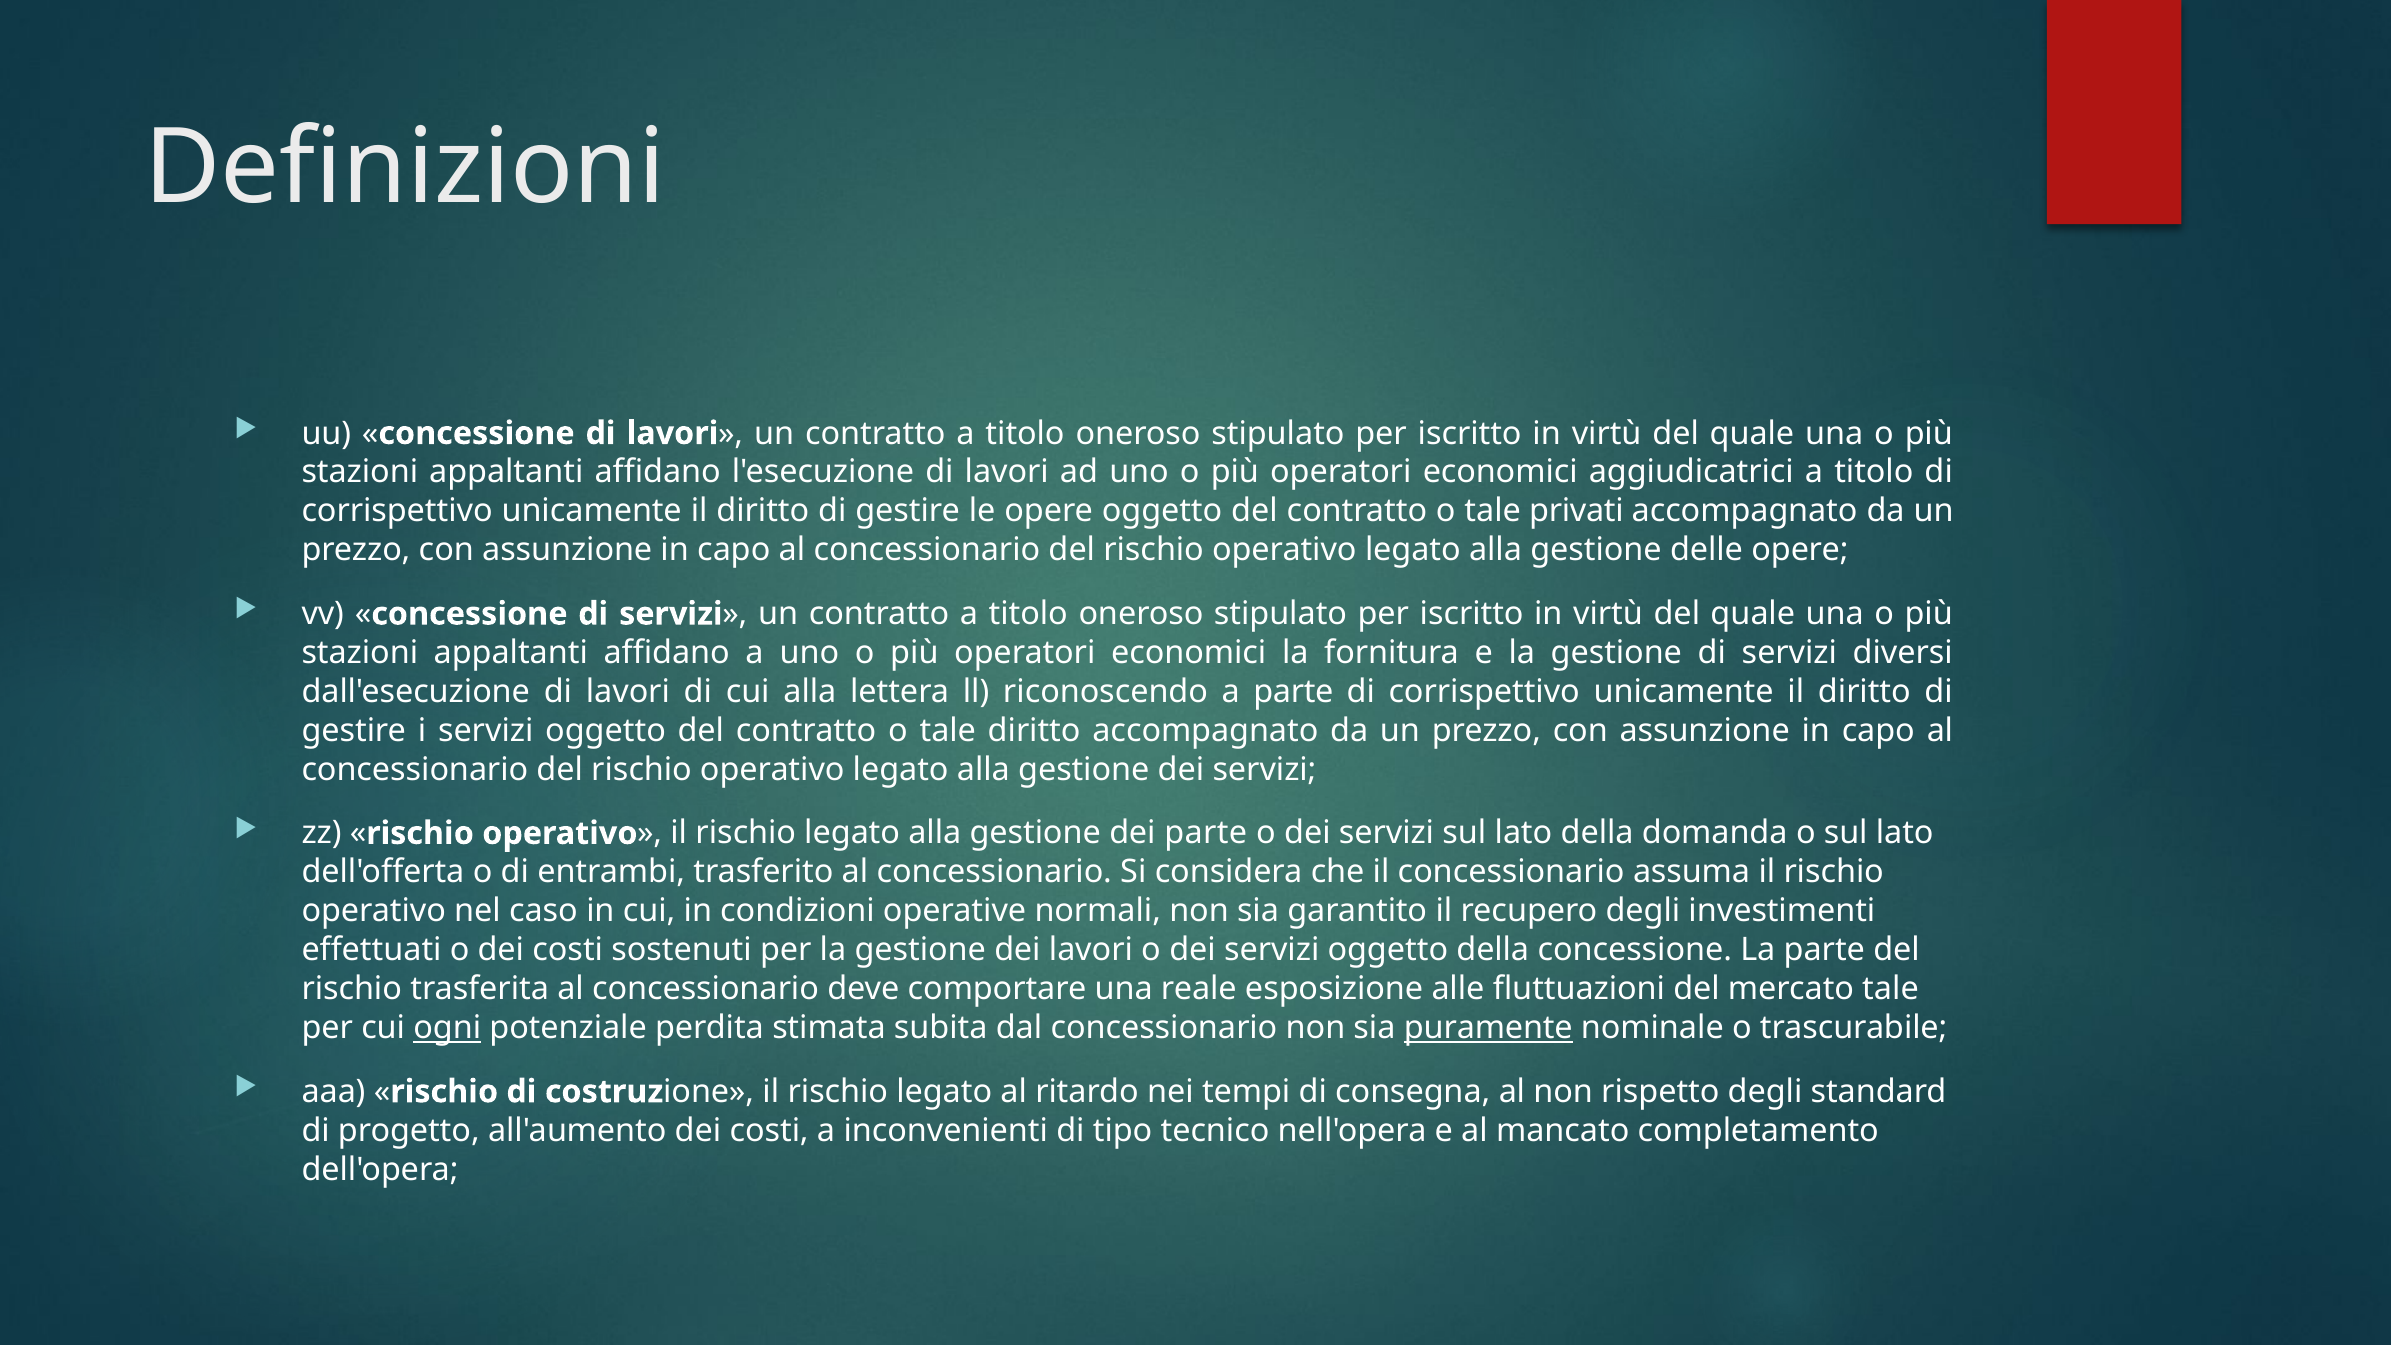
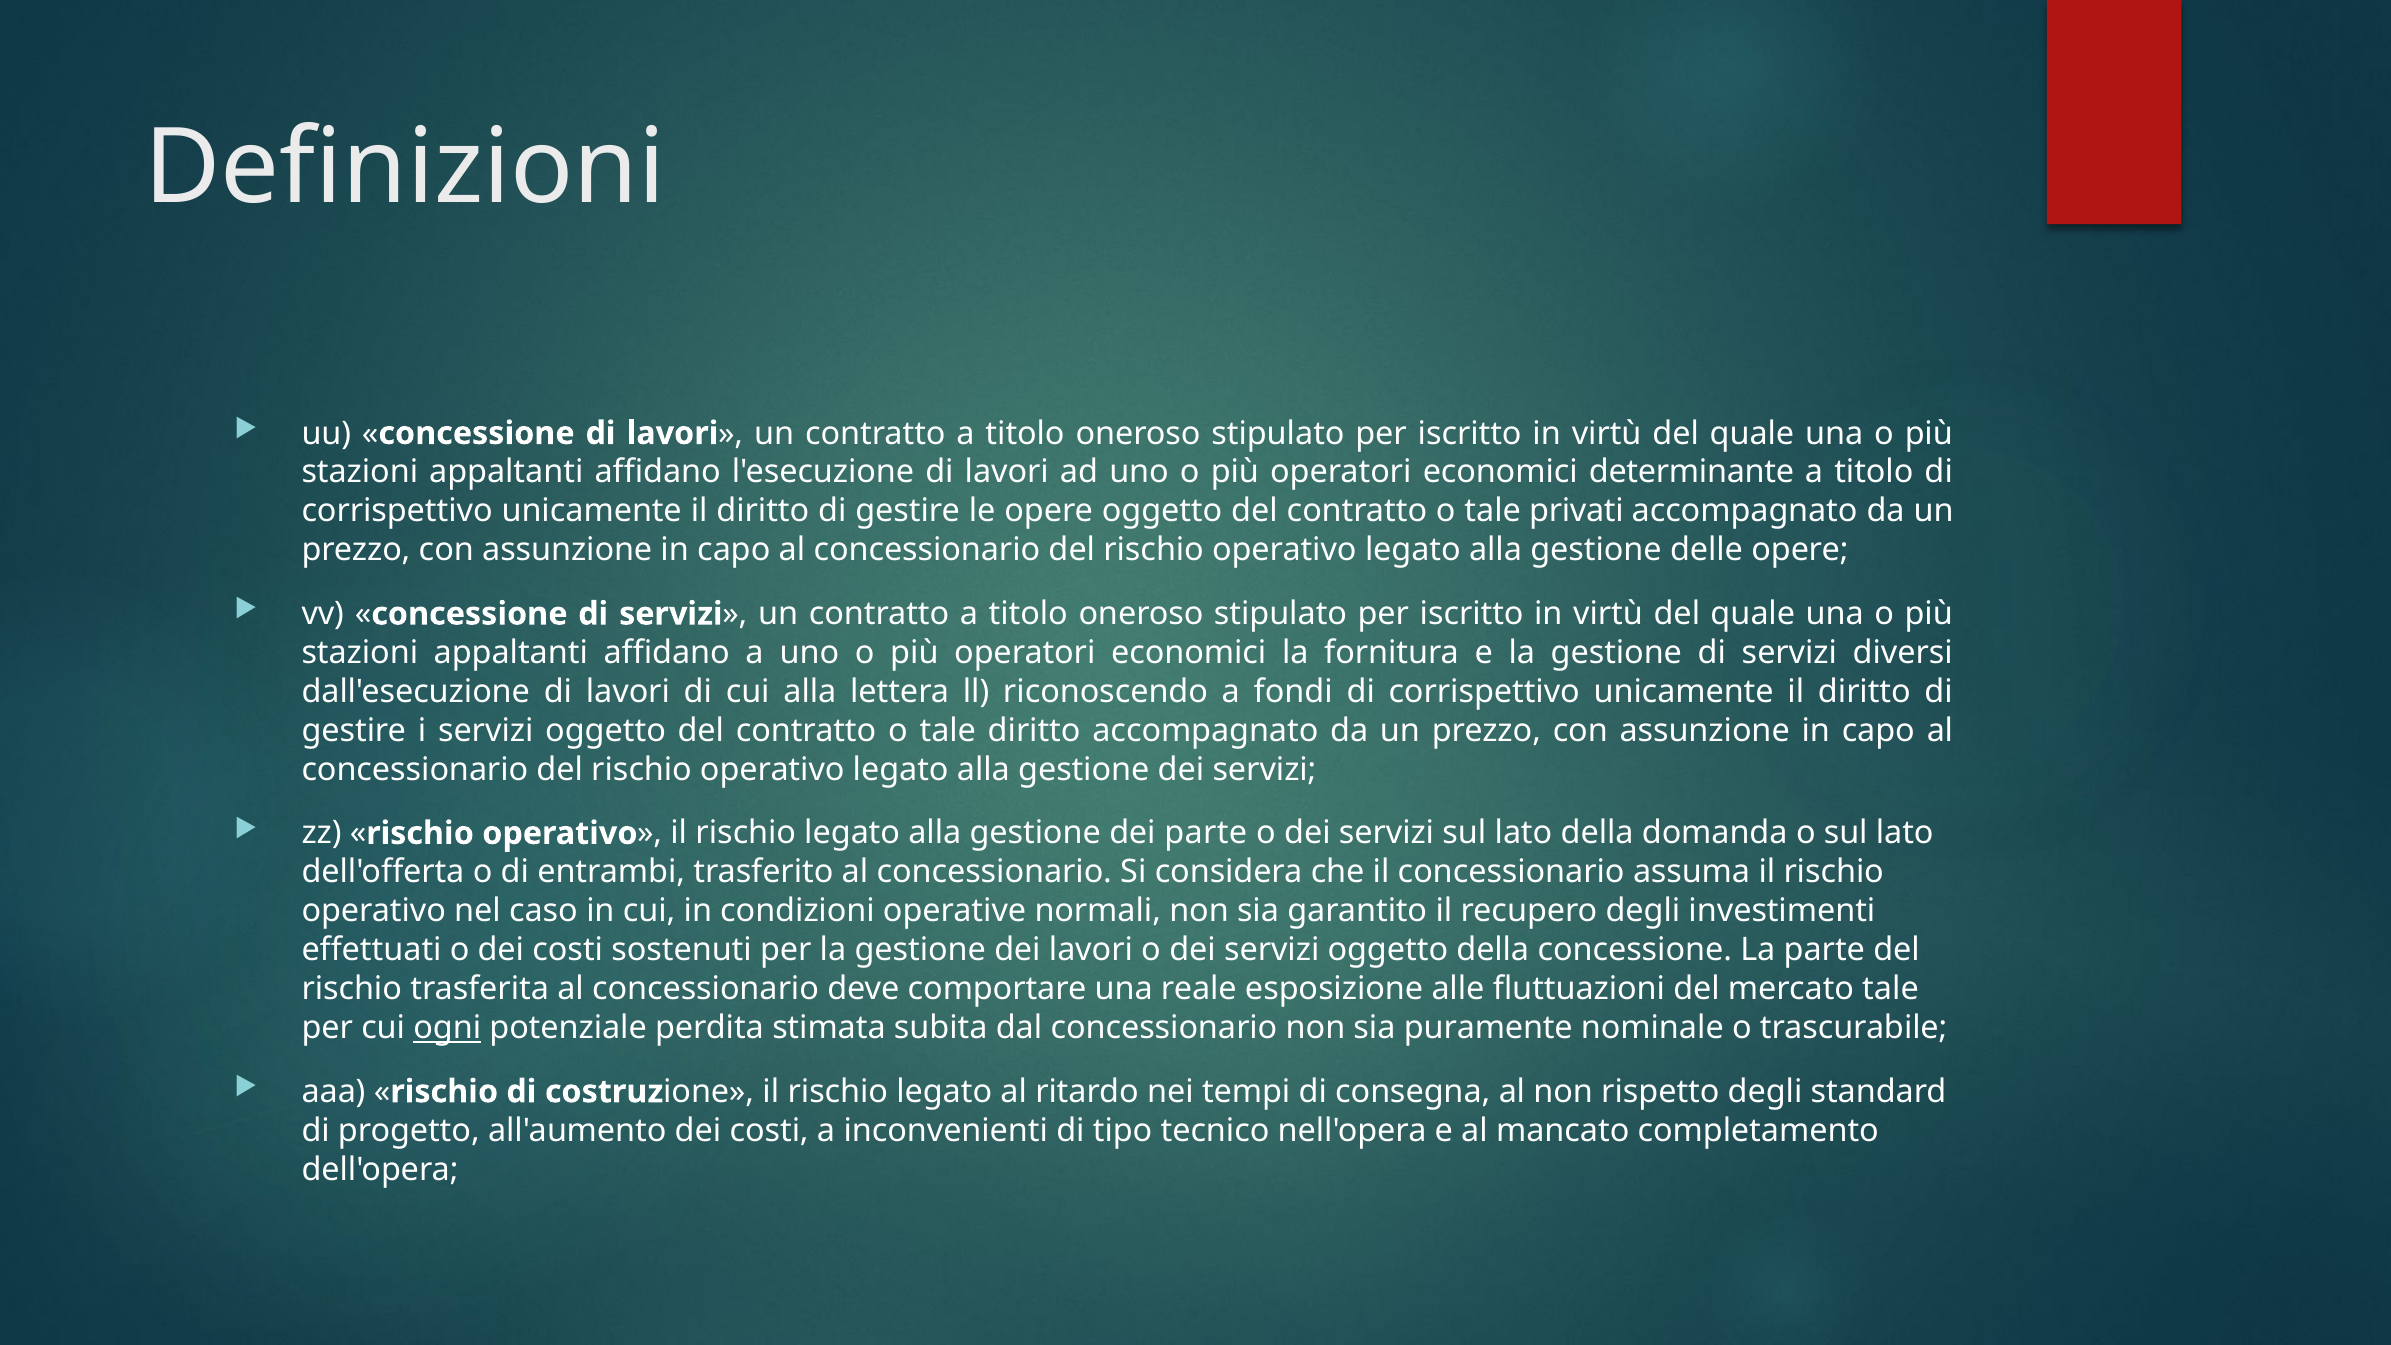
aggiudicatrici: aggiudicatrici -> determinante
a parte: parte -> fondi
puramente underline: present -> none
